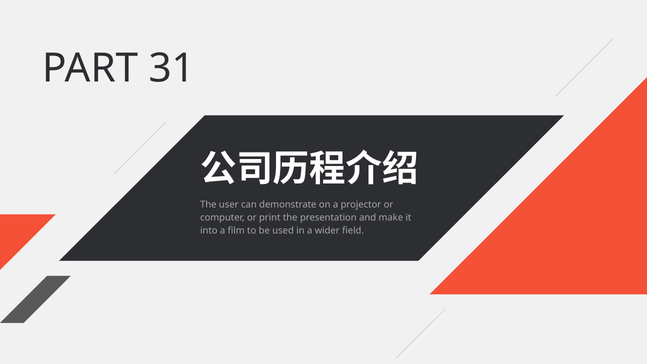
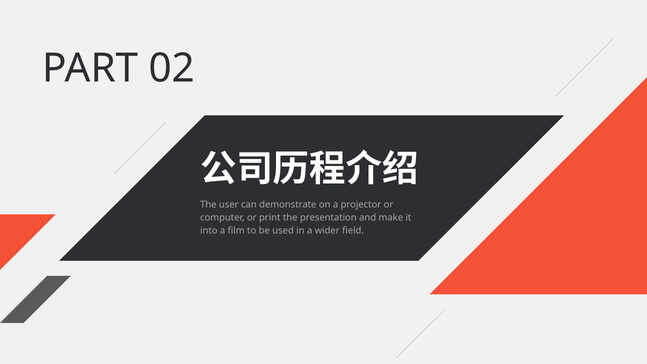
31: 31 -> 02
